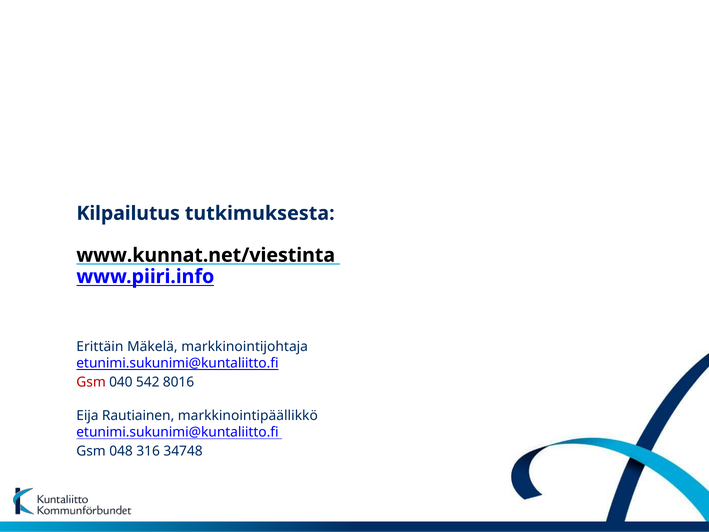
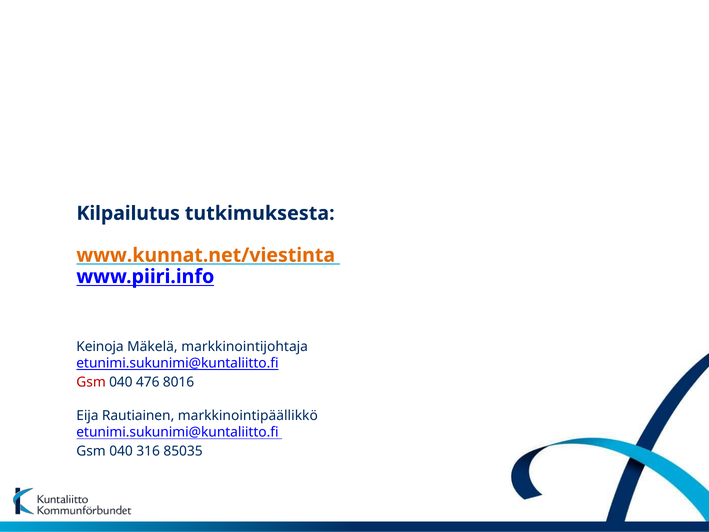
www.kunnat.net/viestinta colour: black -> orange
Erittäin: Erittäin -> Keinoja
542: 542 -> 476
048 at (121, 451): 048 -> 040
34748: 34748 -> 85035
